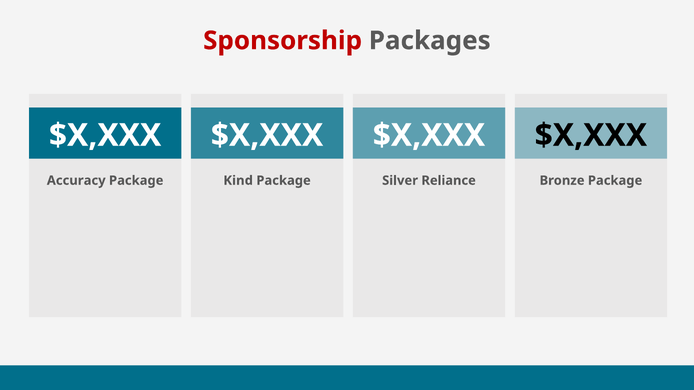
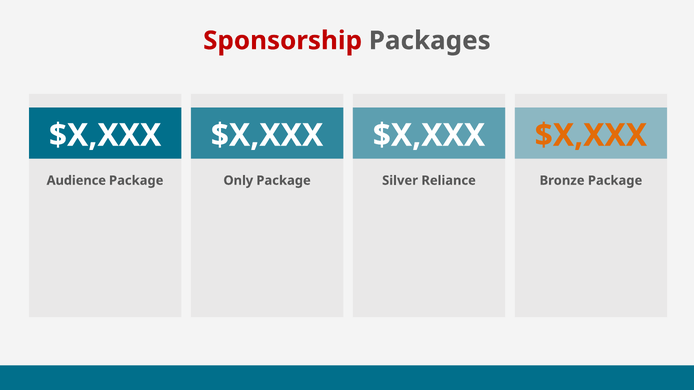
$X,XXX at (591, 135) colour: black -> orange
Accuracy: Accuracy -> Audience
Kind: Kind -> Only
